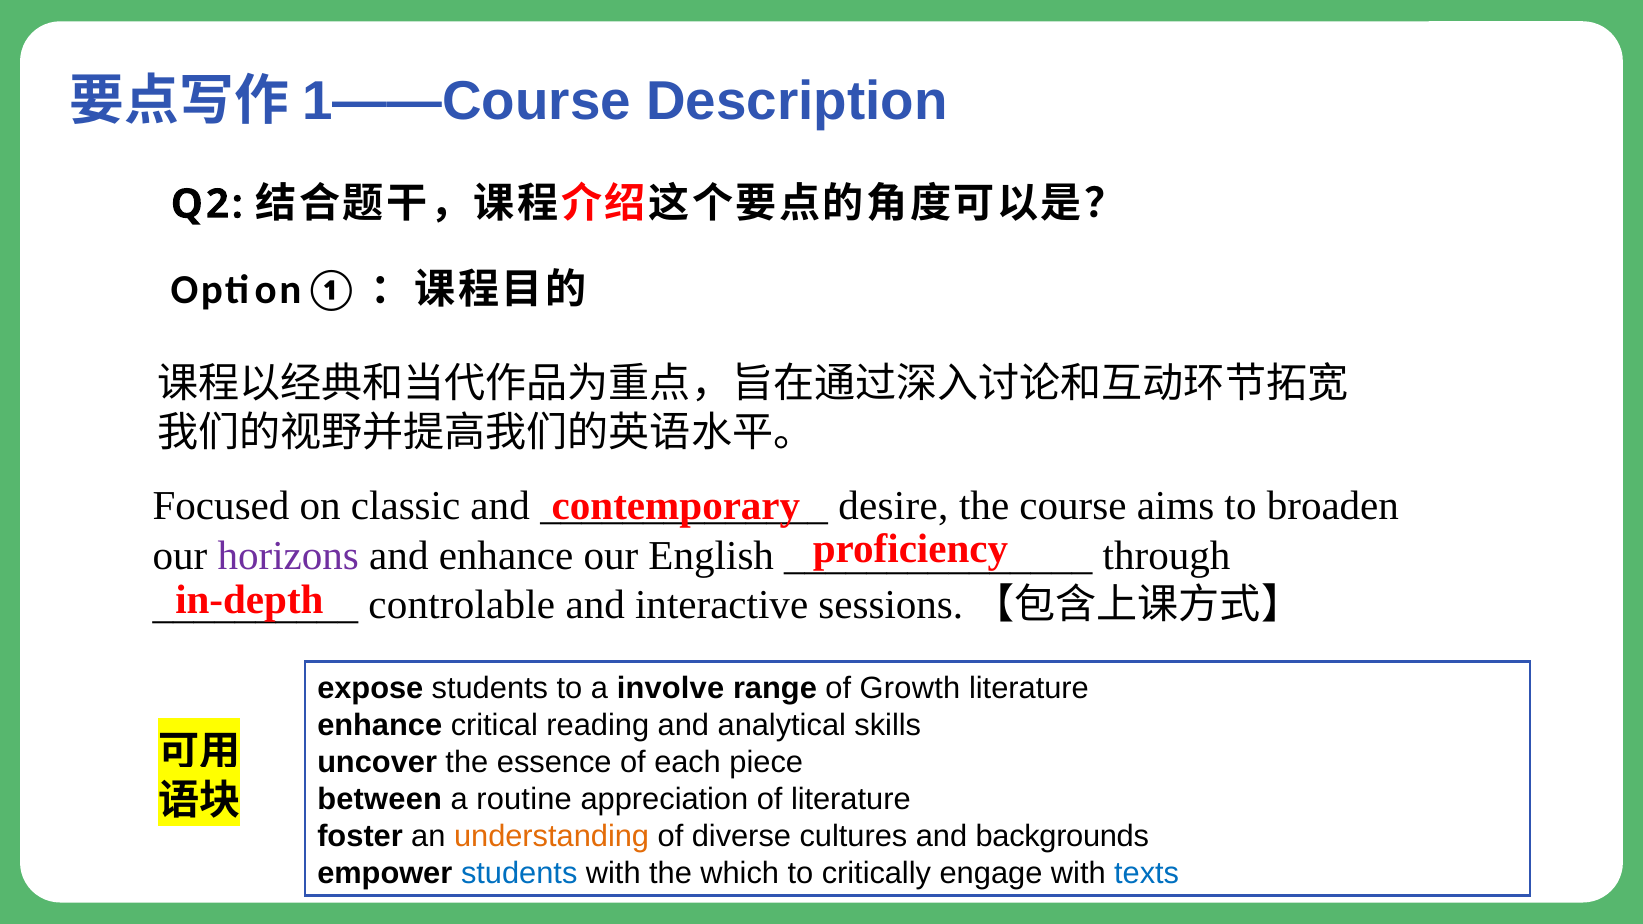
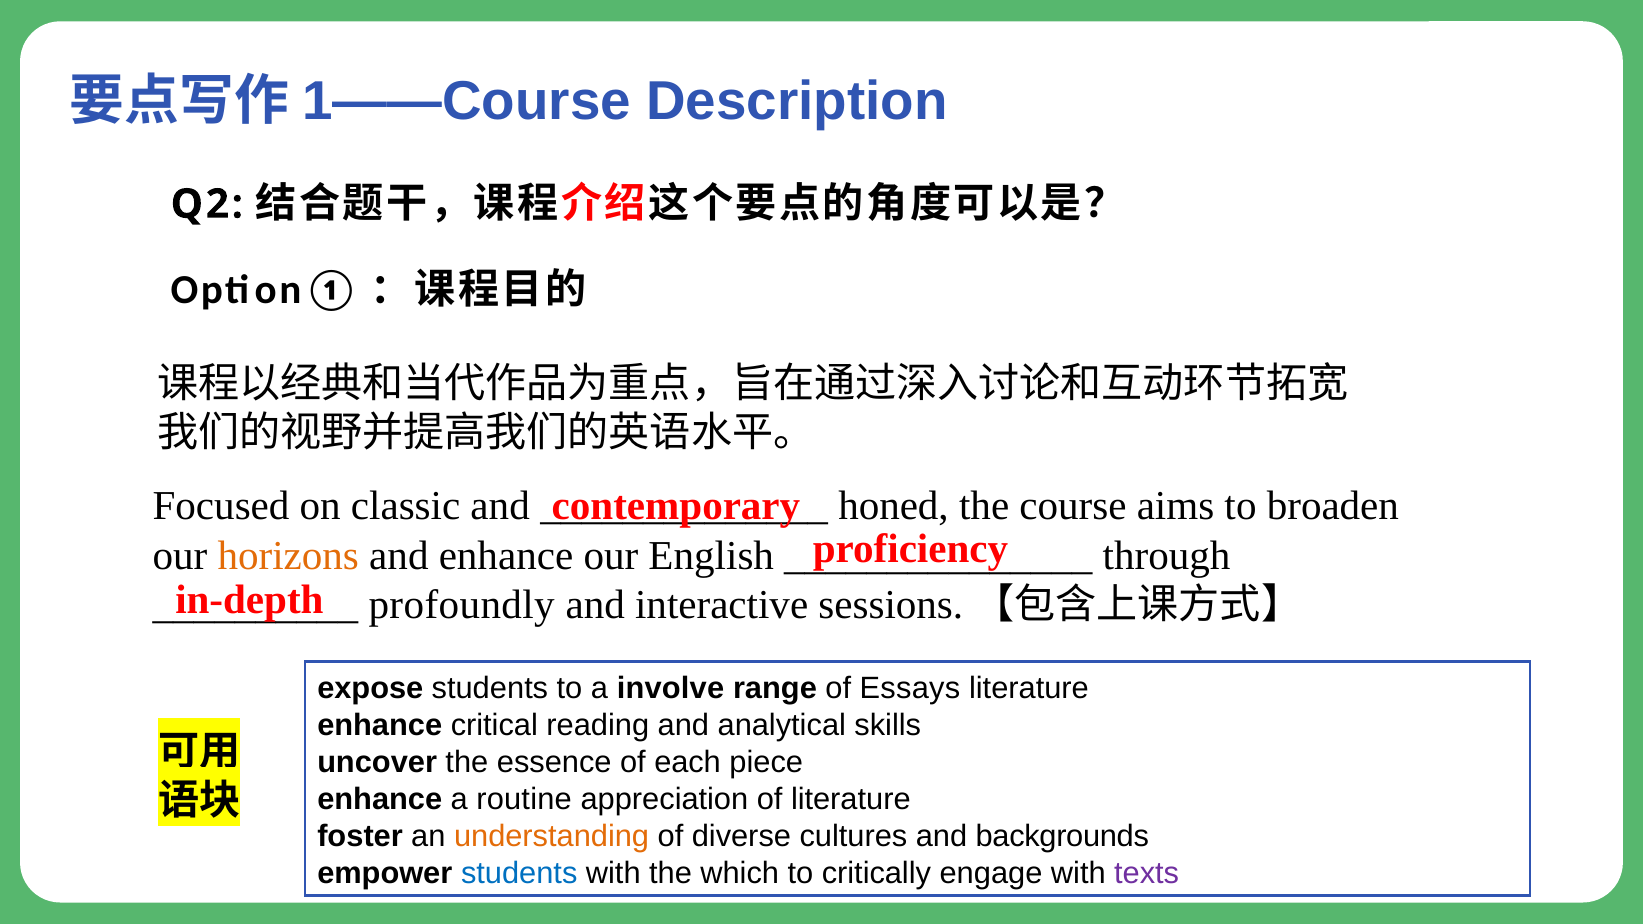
desire: desire -> honed
horizons colour: purple -> orange
controlable: controlable -> profoundly
Growth: Growth -> Essays
between at (380, 799): between -> enhance
texts colour: blue -> purple
